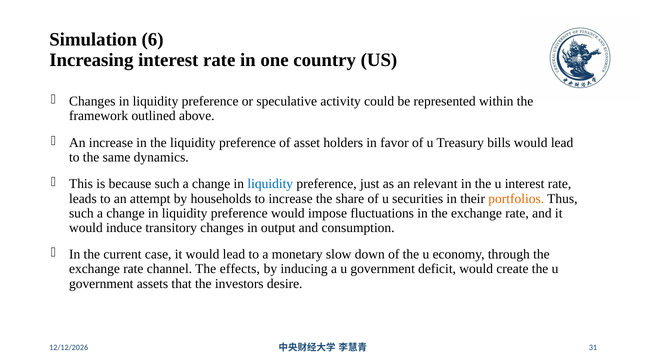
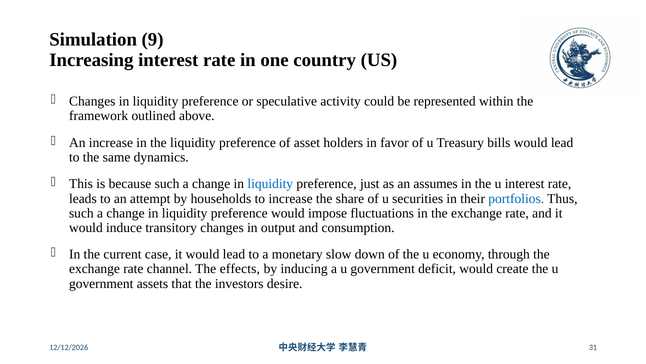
6: 6 -> 9
relevant: relevant -> assumes
portfolios colour: orange -> blue
